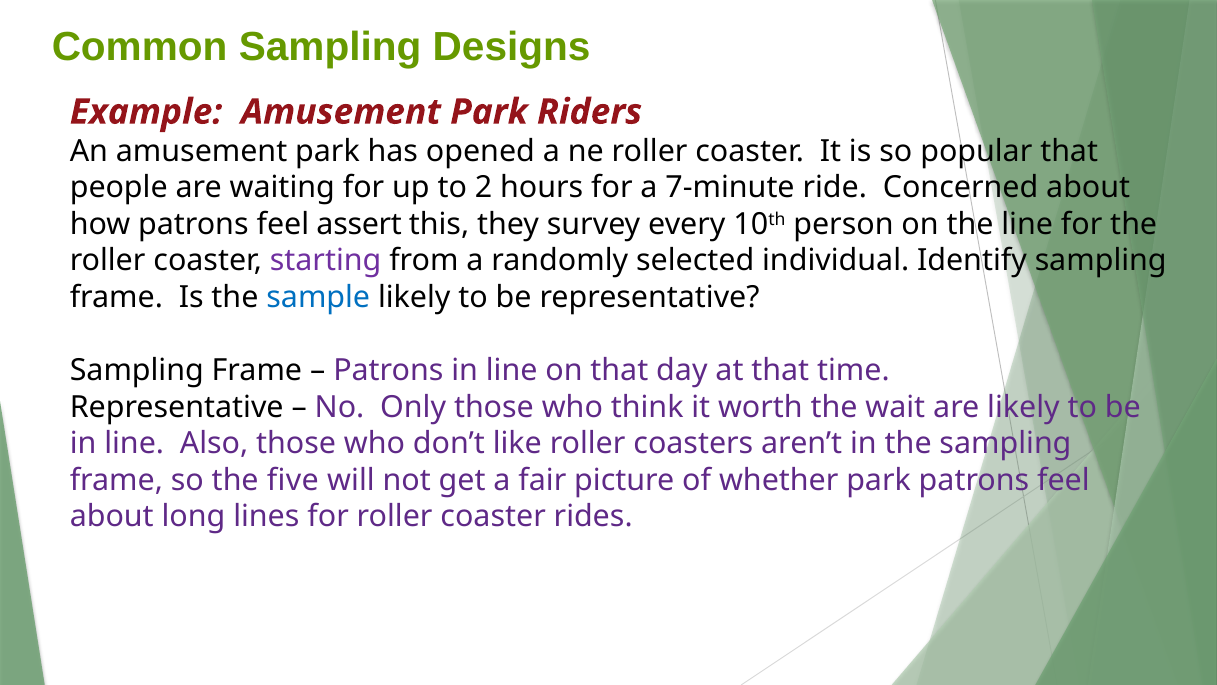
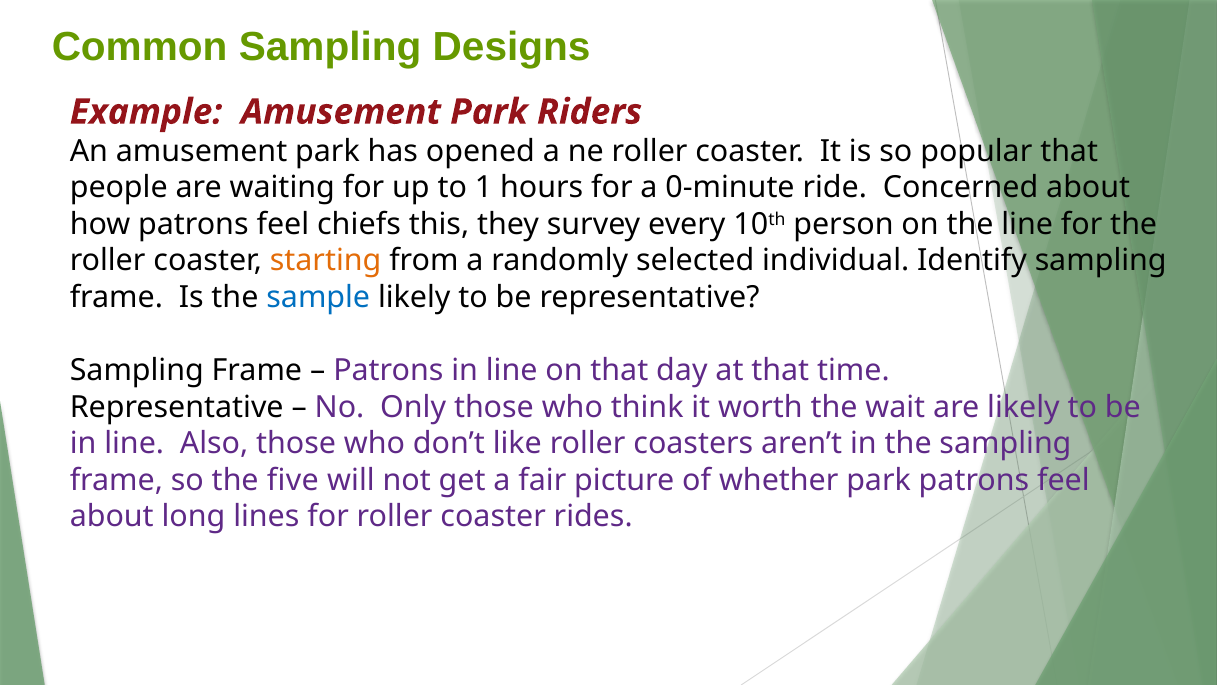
2: 2 -> 1
7-minute: 7-minute -> 0-minute
assert: assert -> chiefs
starting colour: purple -> orange
